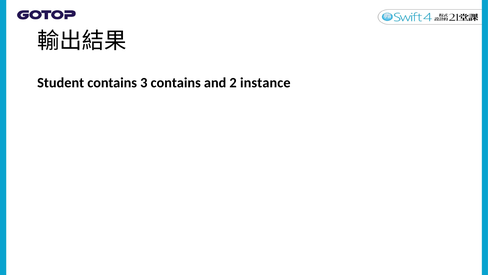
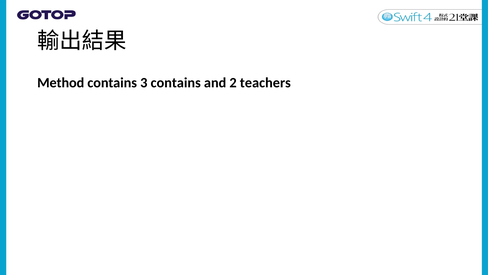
Student: Student -> Method
instance: instance -> teachers
